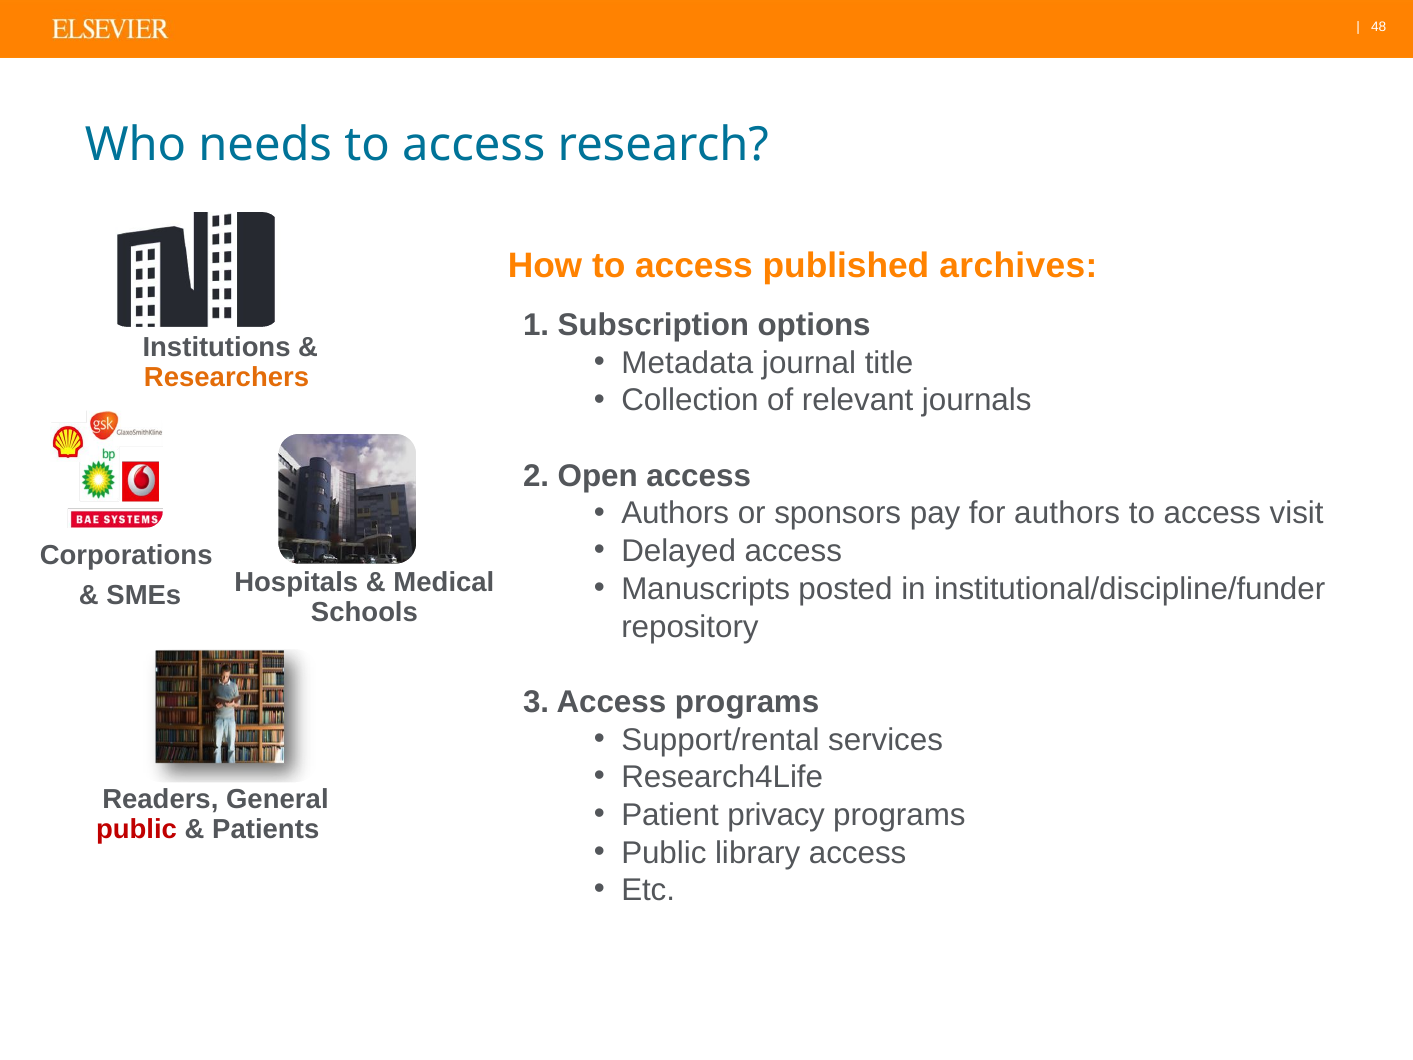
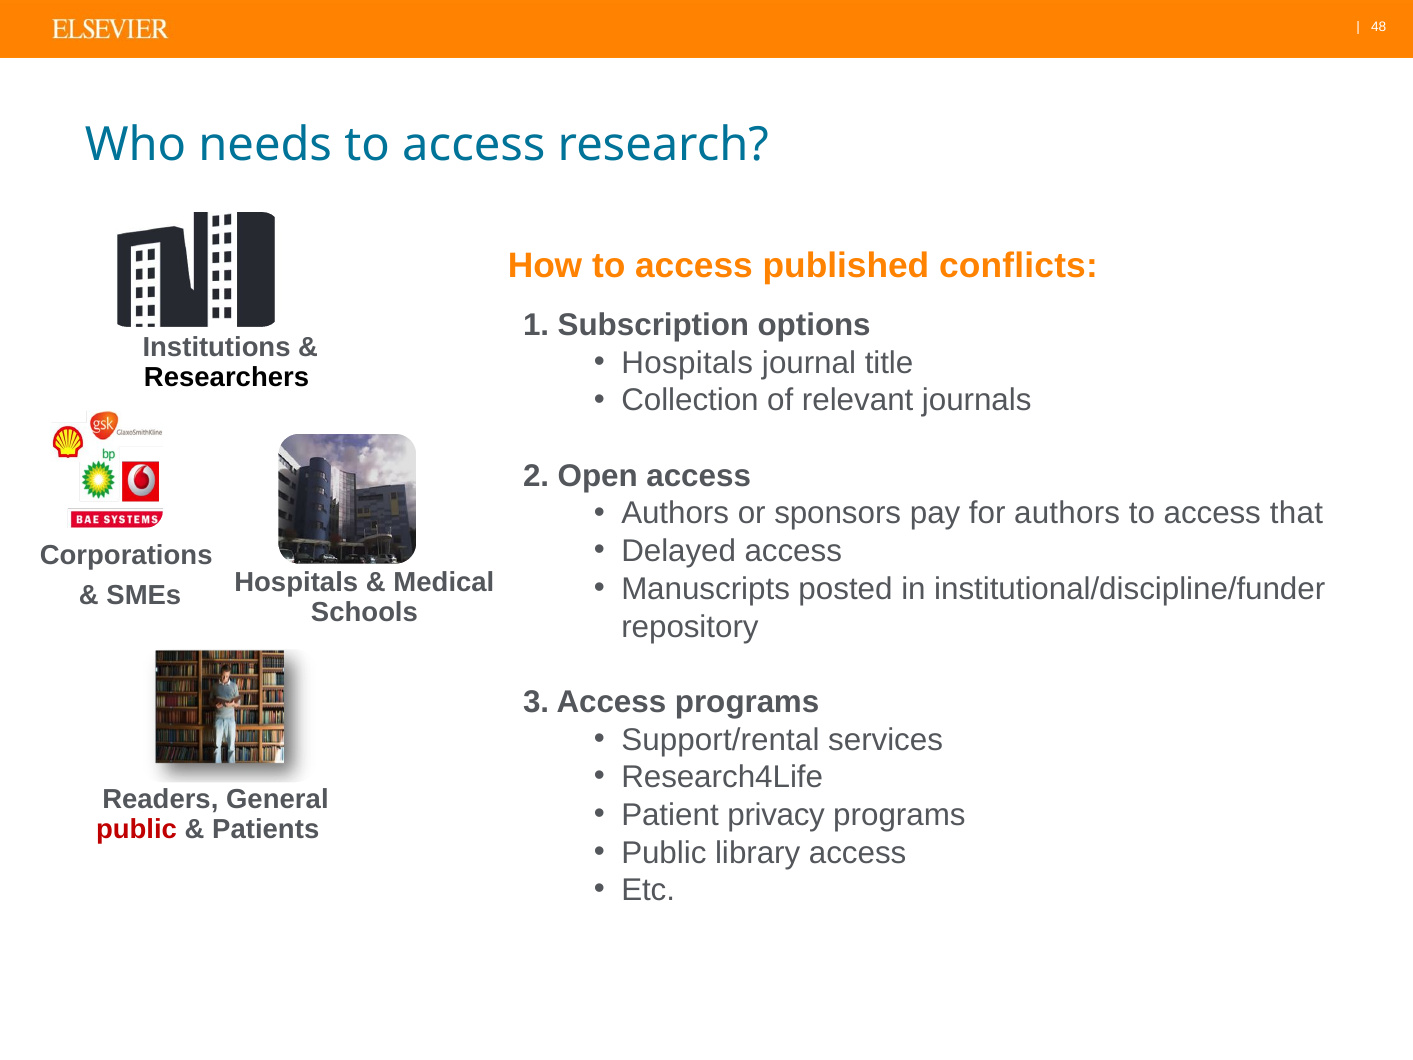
archives: archives -> conflicts
Metadata at (687, 363): Metadata -> Hospitals
Researchers colour: orange -> black
visit: visit -> that
